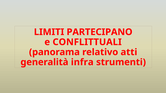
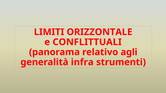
PARTECIPANO: PARTECIPANO -> ORIZZONTALE
atti: atti -> agli
